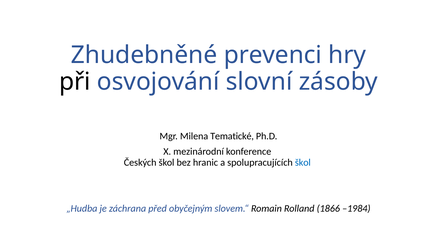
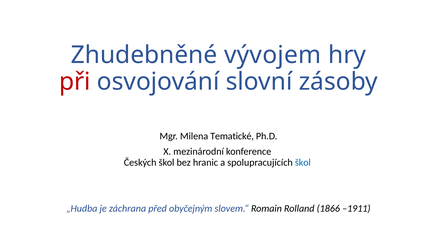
prevenci: prevenci -> vývojem
při colour: black -> red
–1984: –1984 -> –1911
